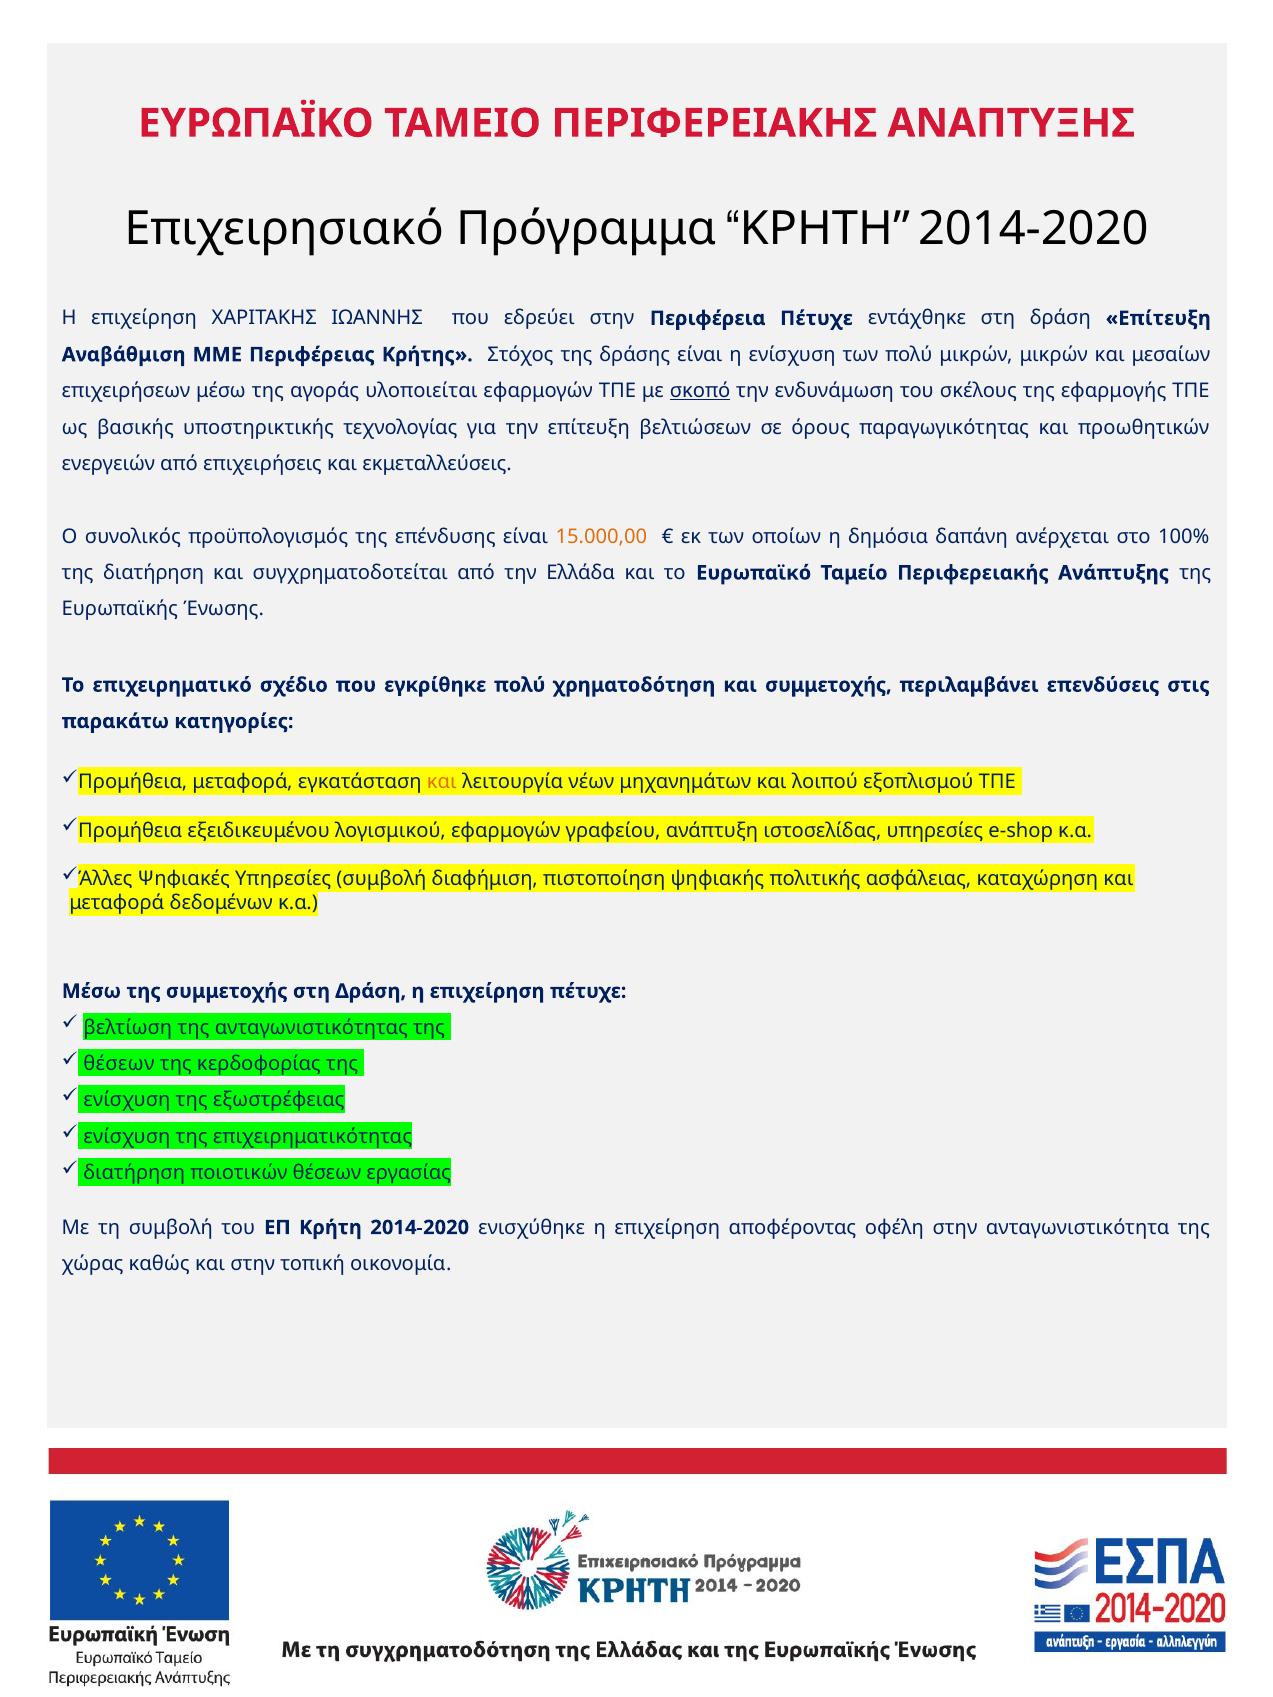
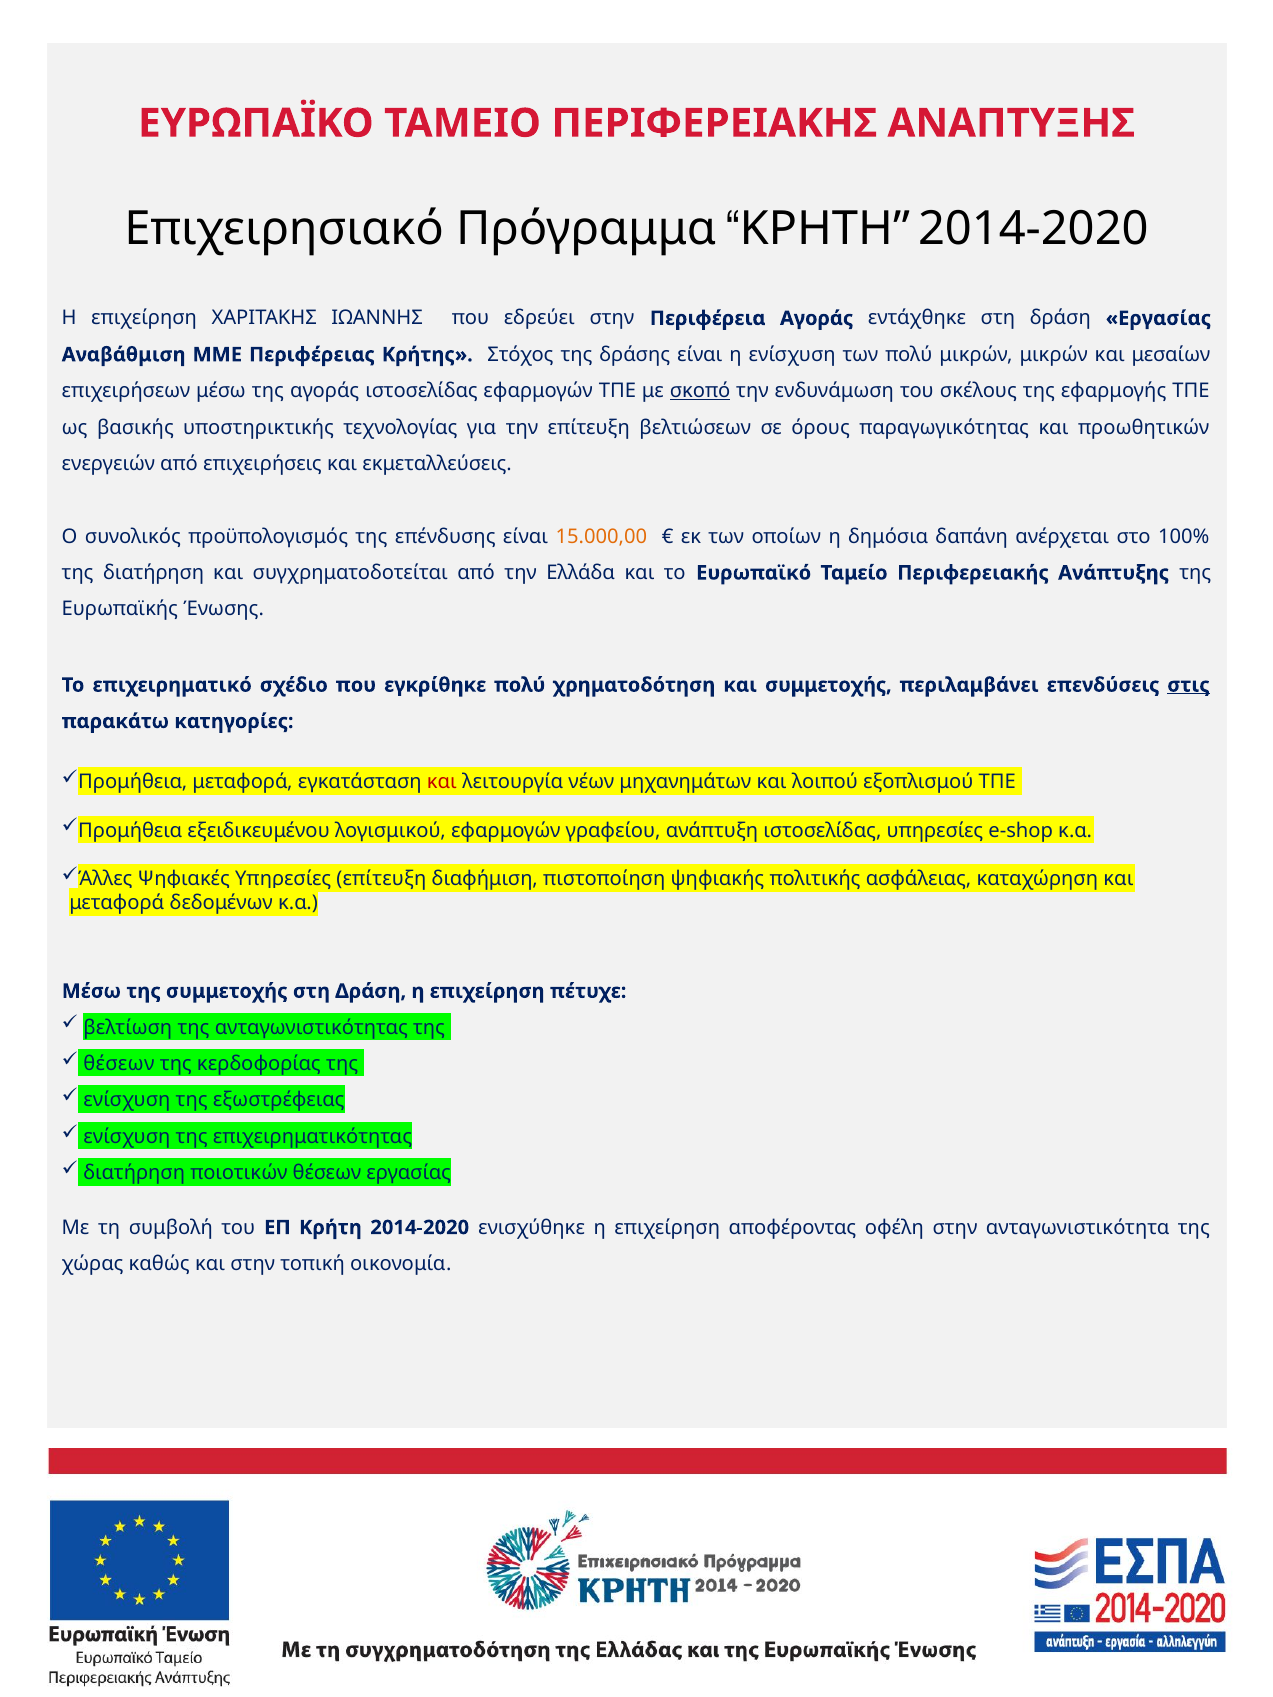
Περιφέρεια Πέτυχε: Πέτυχε -> Αγοράς
δράση Επίτευξη: Επίτευξη -> Εργασίας
αγοράς υλοποιείται: υλοποιείται -> ιστοσελίδας
στις underline: none -> present
και at (442, 782) colour: orange -> red
συμβολή at (381, 879): συμβολή -> επίτευξη
